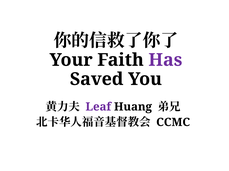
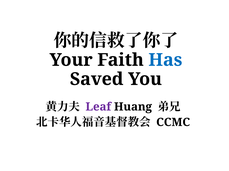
Has colour: purple -> blue
